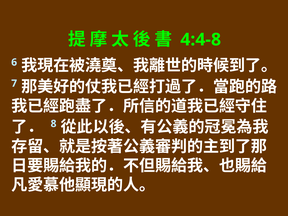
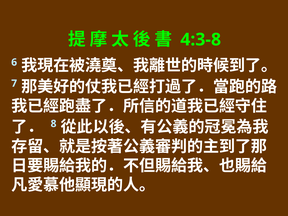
4:4-8: 4:4-8 -> 4:3-8
